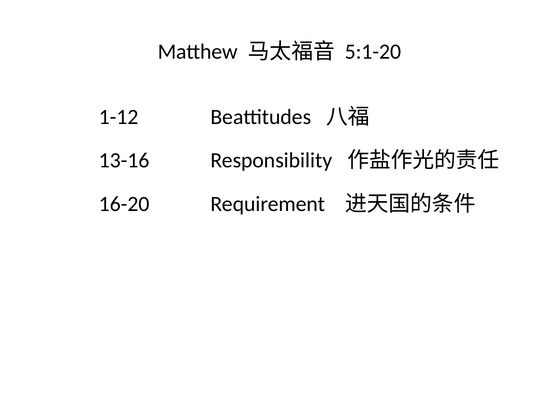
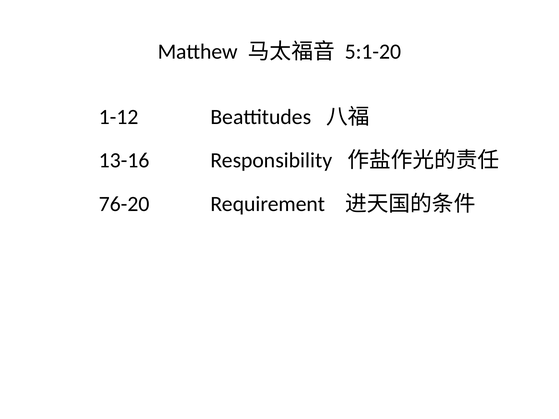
16-20: 16-20 -> 76-20
